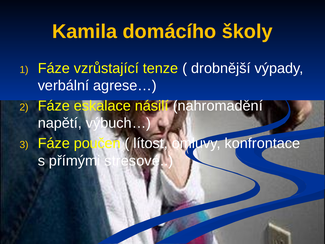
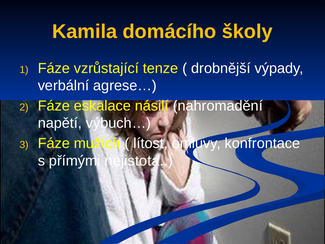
poučen: poučen -> mužích
stresové: stresové -> nejistota
